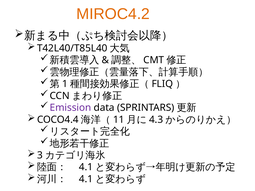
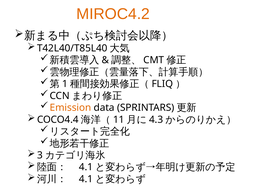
Emission colour: purple -> orange
